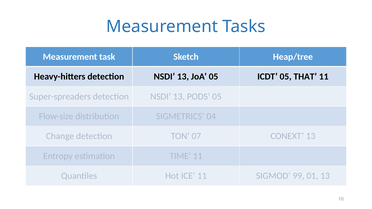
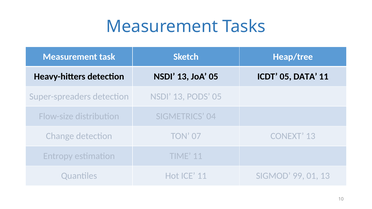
THAT: THAT -> DATA
